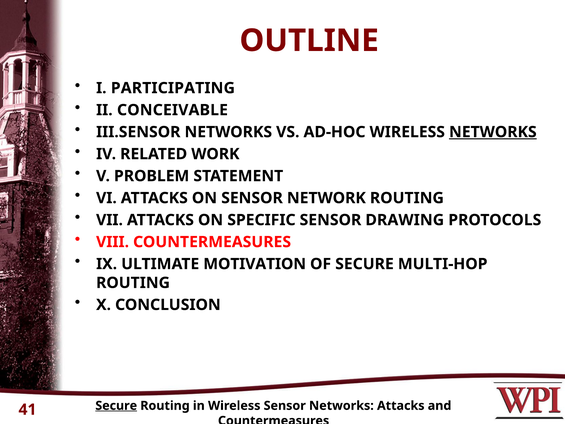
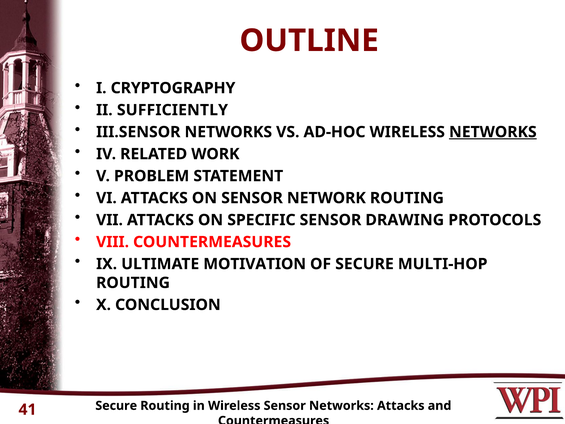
PARTICIPATING: PARTICIPATING -> CRYPTOGRAPHY
CONCEIVABLE: CONCEIVABLE -> SUFFICIENTLY
Secure at (116, 405) underline: present -> none
